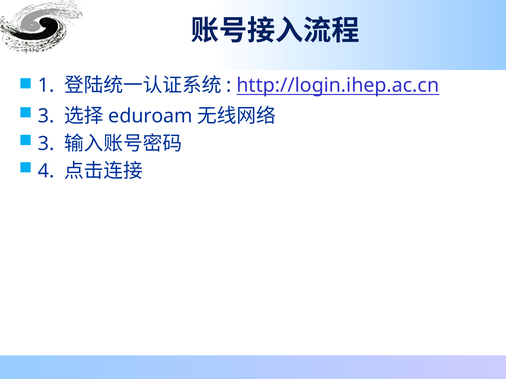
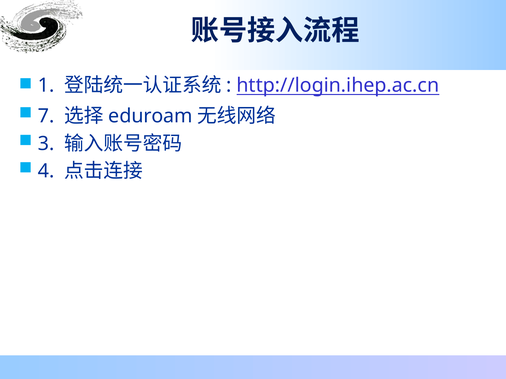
3 at (46, 116): 3 -> 7
